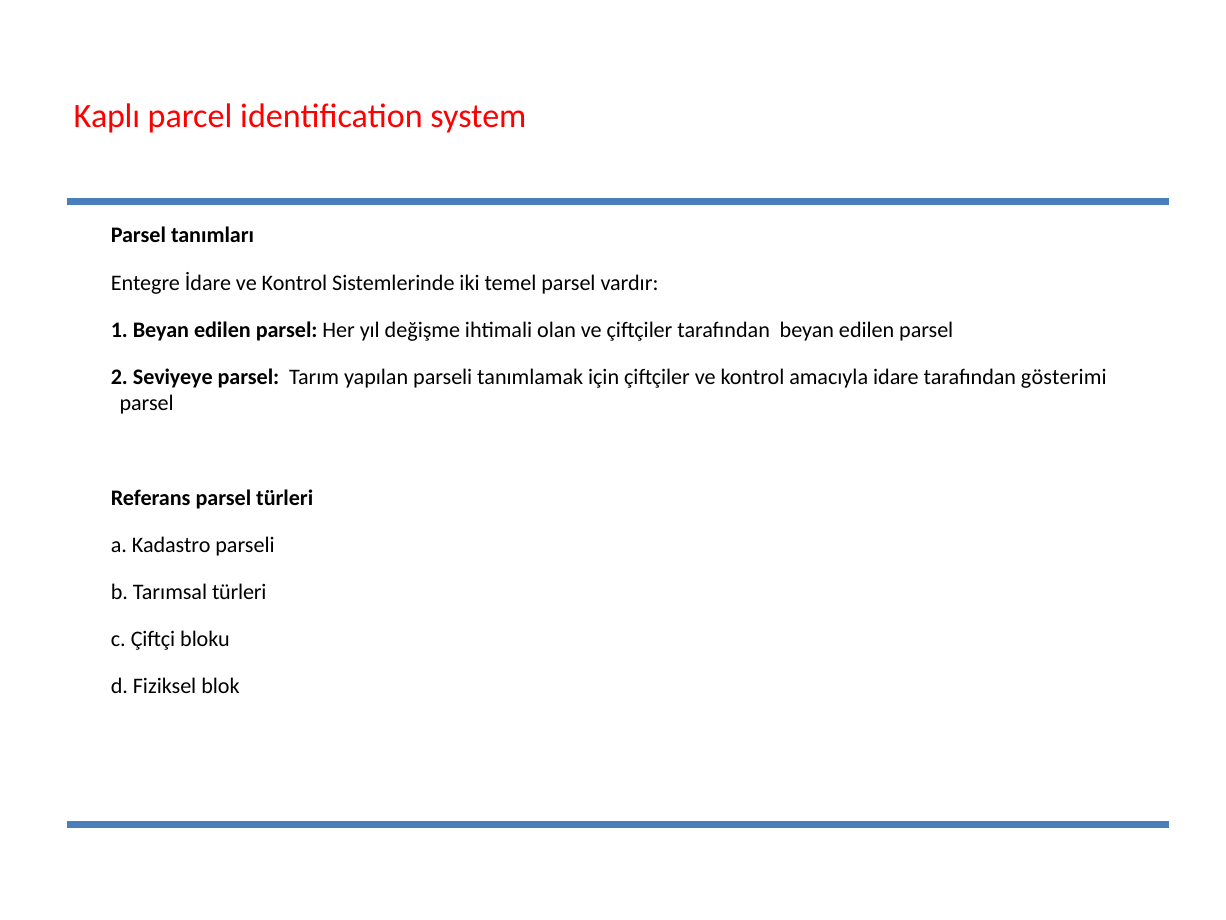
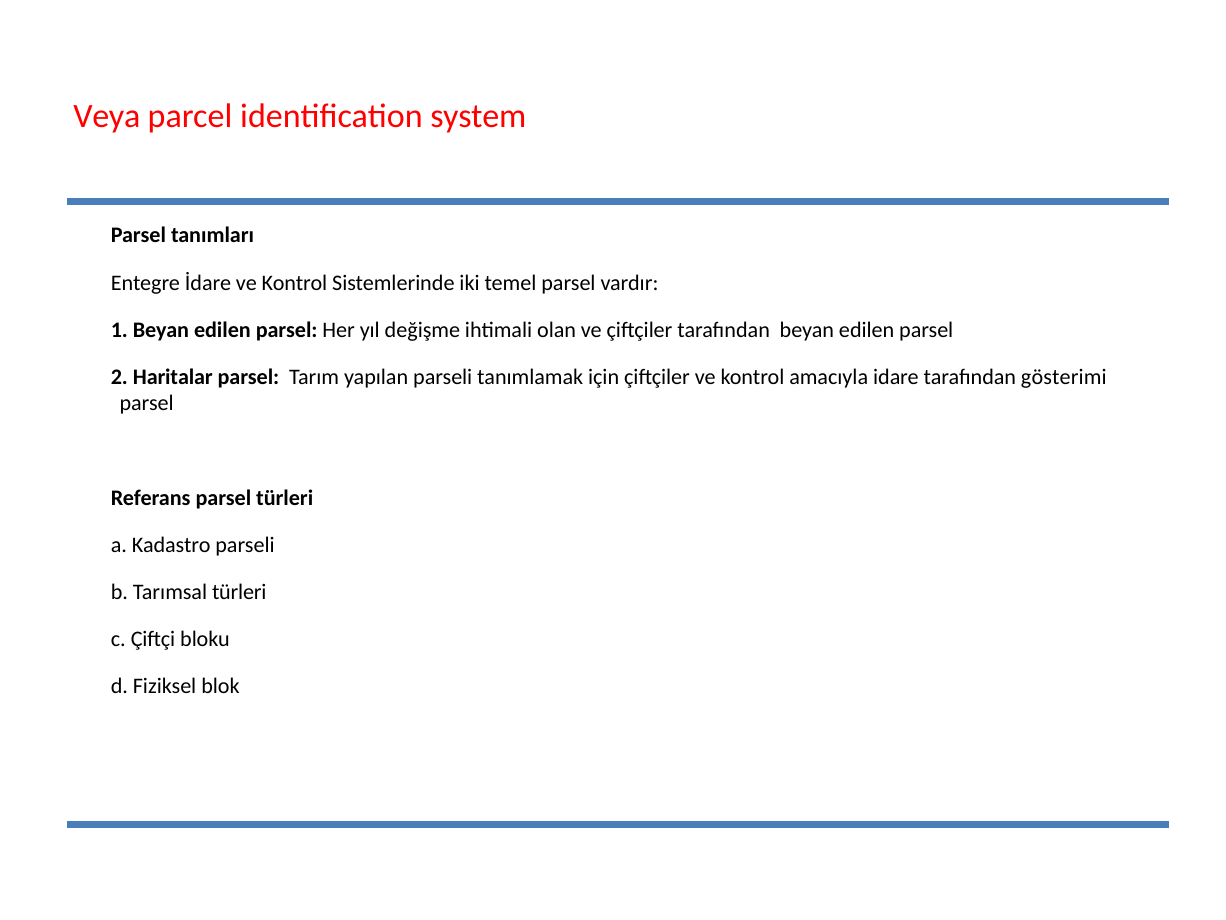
Kaplı: Kaplı -> Veya
Seviyeye: Seviyeye -> Haritalar
